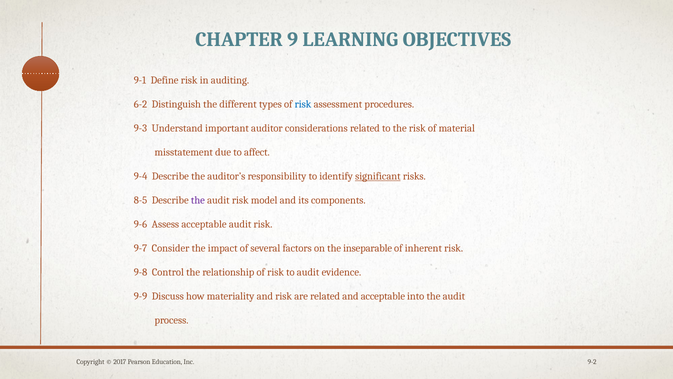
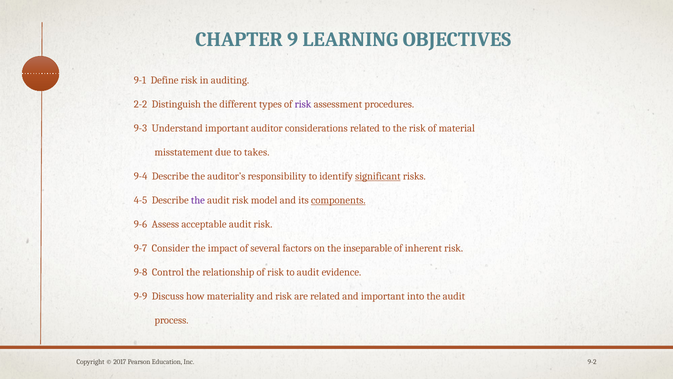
6-2: 6-2 -> 2-2
risk at (303, 104) colour: blue -> purple
affect: affect -> takes
8-5: 8-5 -> 4-5
components underline: none -> present
and acceptable: acceptable -> important
